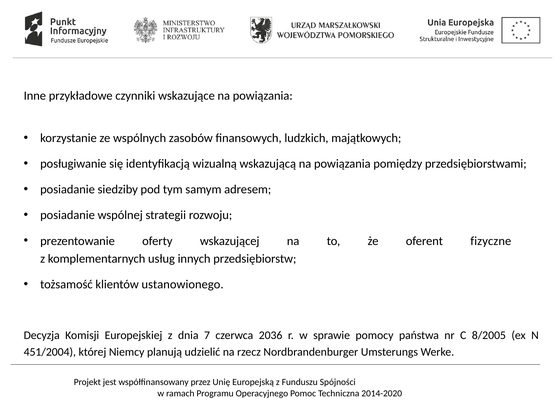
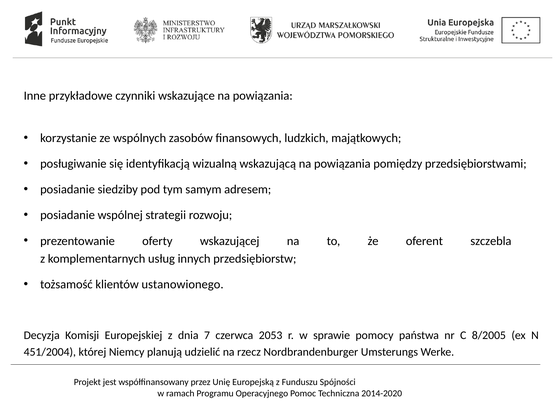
fizyczne: fizyczne -> szczebla
2036: 2036 -> 2053
